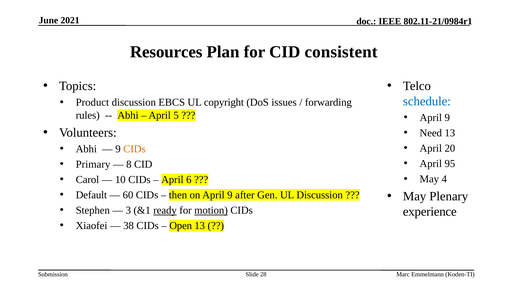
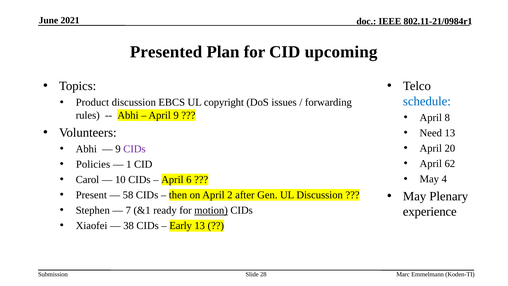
Resources: Resources -> Presented
consistent: consistent -> upcoming
April 5: 5 -> 9
9 at (447, 118): 9 -> 8
CIDs at (134, 149) colour: orange -> purple
95: 95 -> 62
Primary: Primary -> Policies
8: 8 -> 1
Default: Default -> Present
60: 60 -> 58
on April 9: 9 -> 2
3: 3 -> 7
ready underline: present -> none
Open: Open -> Early
